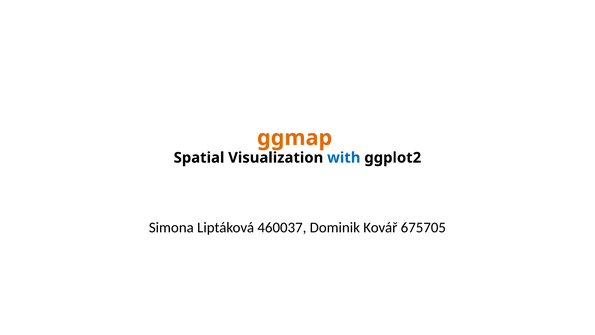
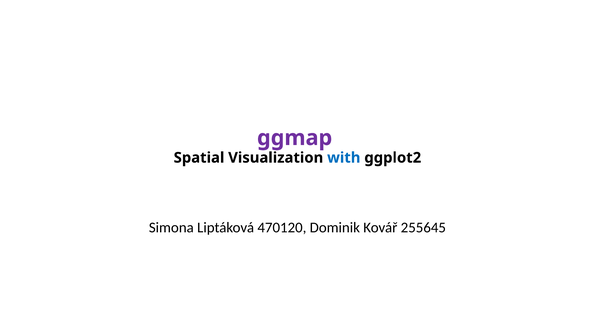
ggmap colour: orange -> purple
460037: 460037 -> 470120
675705: 675705 -> 255645
